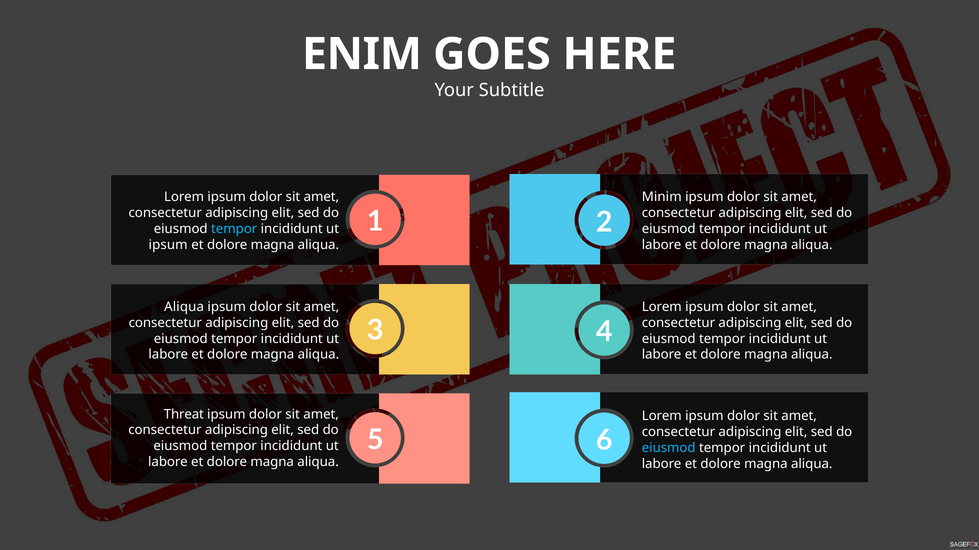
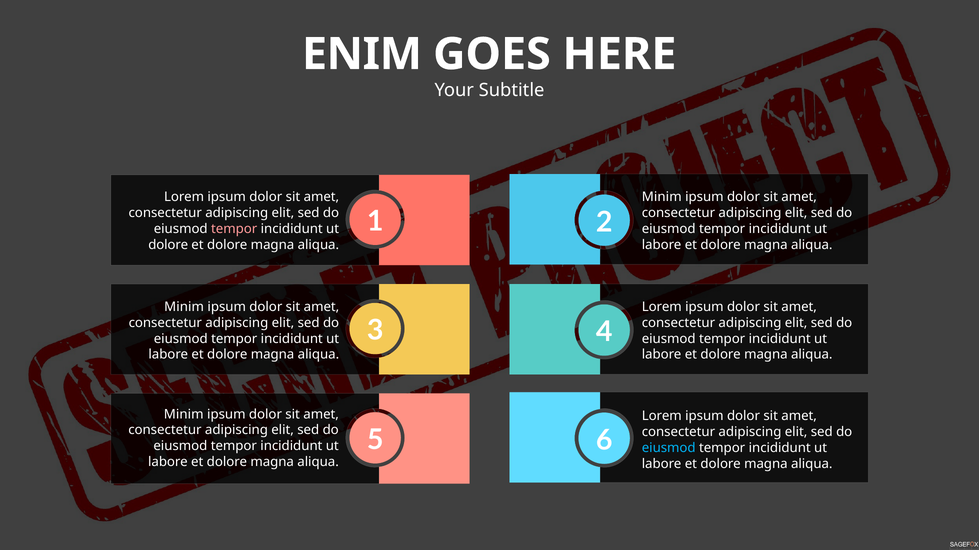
tempor at (234, 229) colour: light blue -> pink
ipsum at (168, 245): ipsum -> dolore
Aliqua at (184, 307): Aliqua -> Minim
Threat at (184, 415): Threat -> Minim
